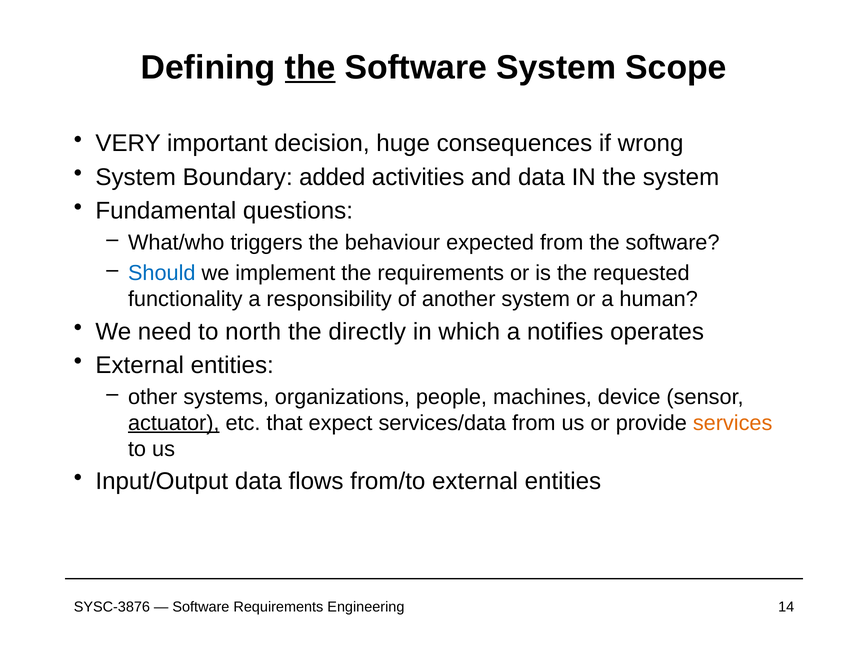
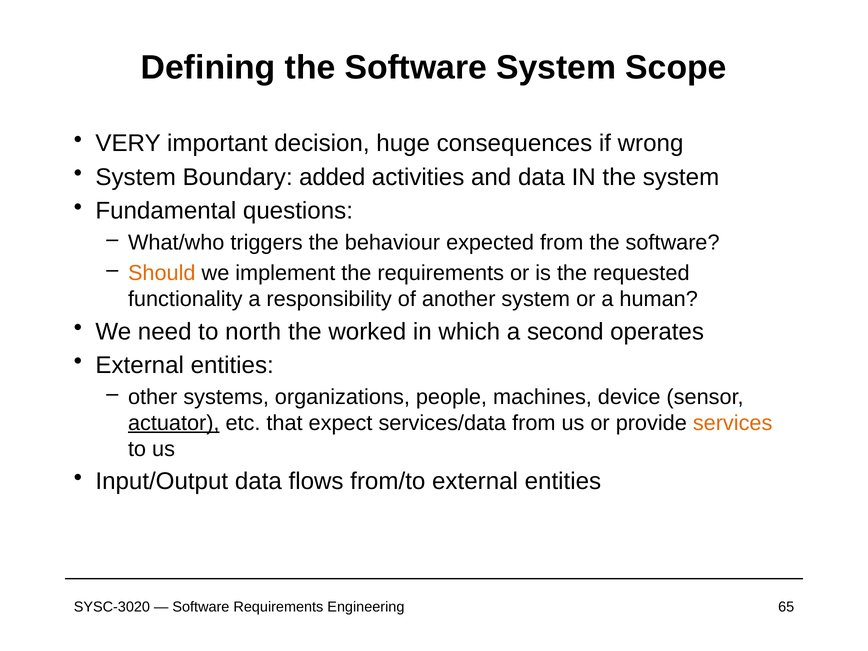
the at (310, 67) underline: present -> none
Should colour: blue -> orange
directly: directly -> worked
notifies: notifies -> second
SYSC-3876: SYSC-3876 -> SYSC-3020
14: 14 -> 65
